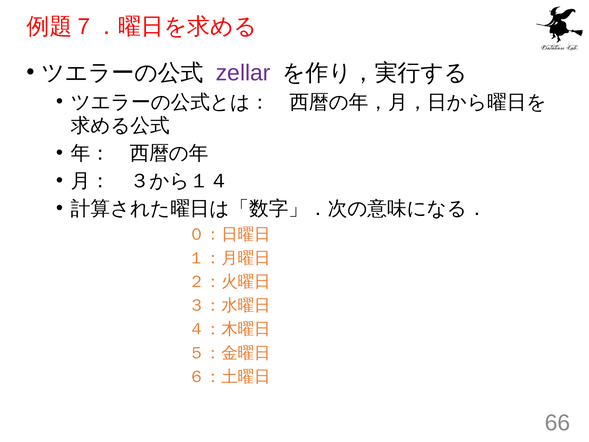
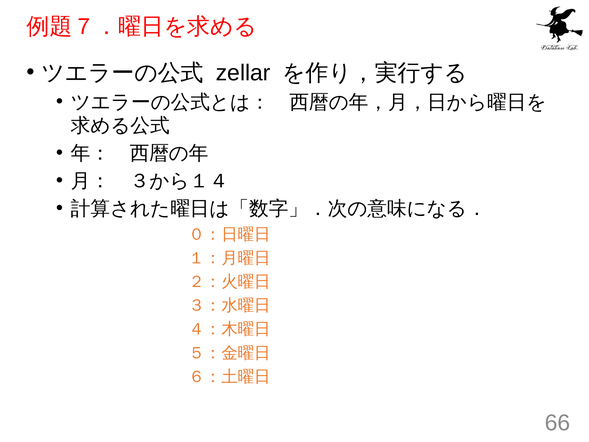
zellar colour: purple -> black
